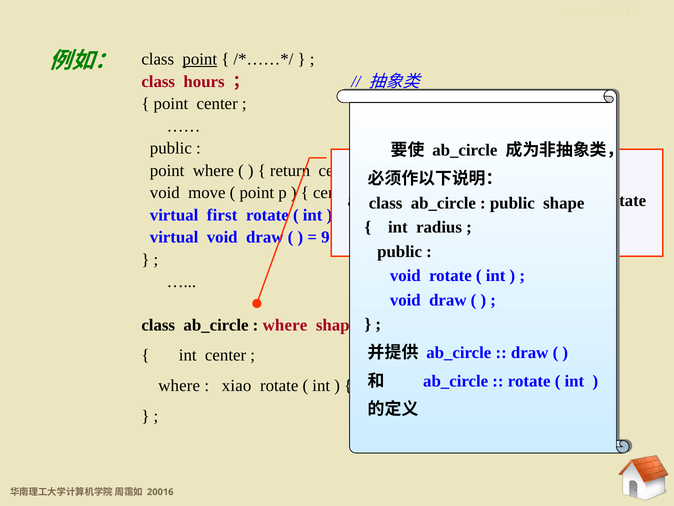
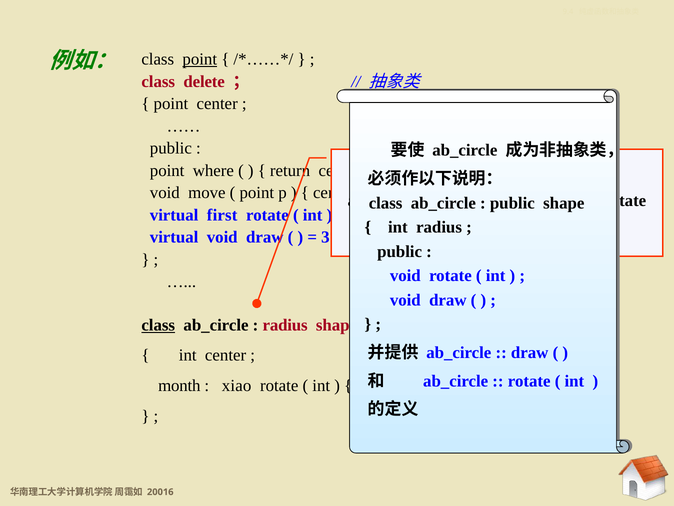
hours: hours -> delete
9: 9 -> 3
class at (158, 325) underline: none -> present
where at (285, 325): where -> radius
where at (179, 385): where -> month
